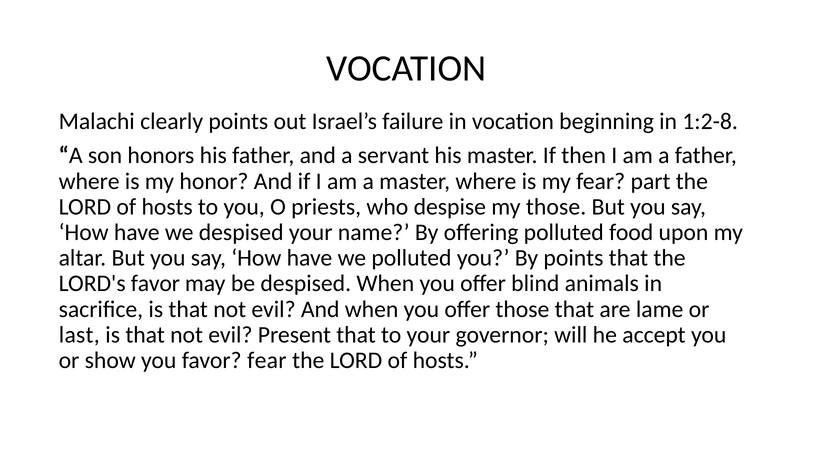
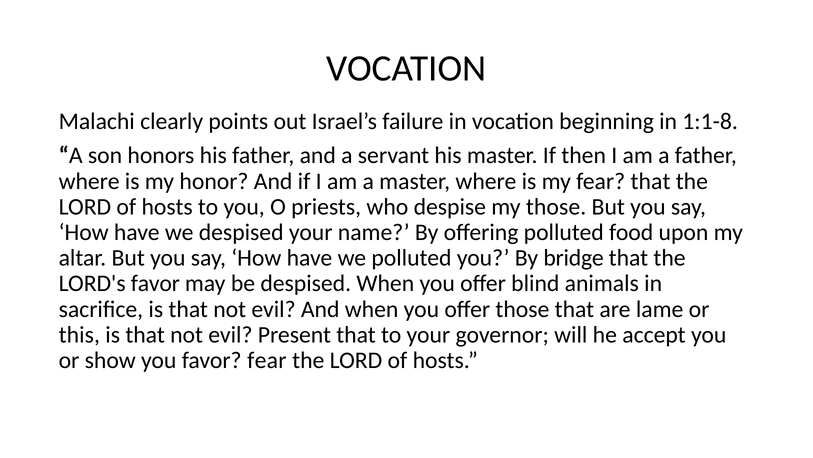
1:2-8: 1:2-8 -> 1:1-8
fear part: part -> that
By points: points -> bridge
last: last -> this
